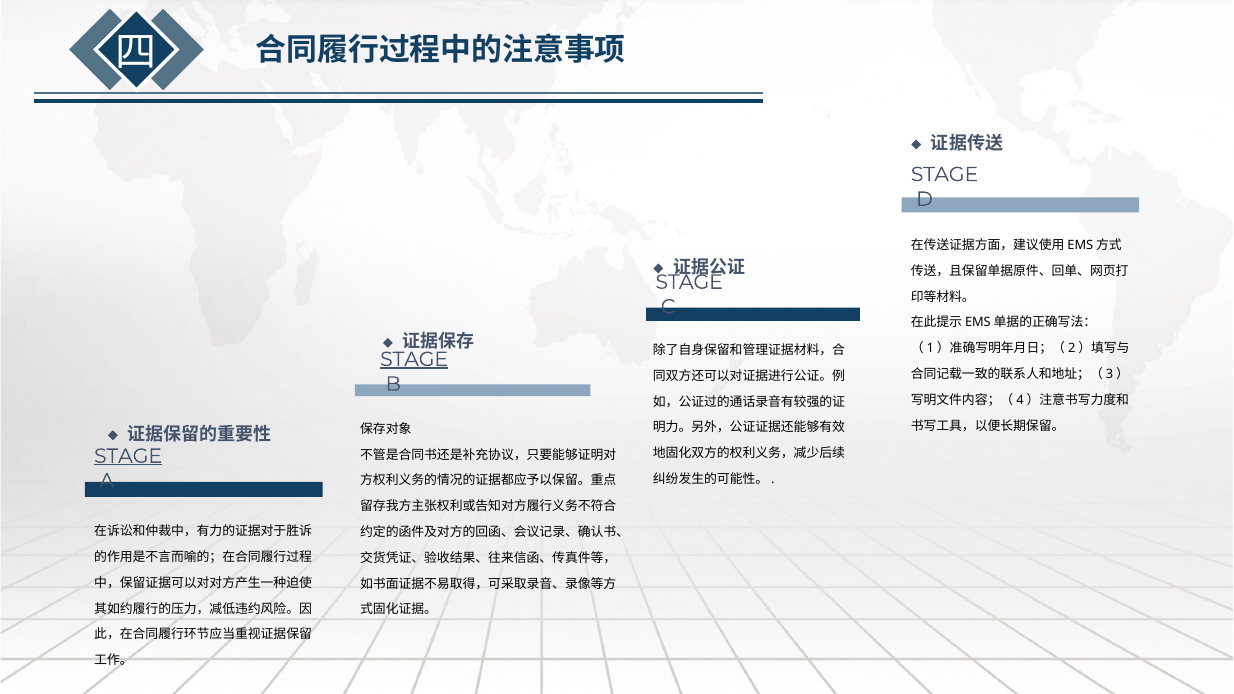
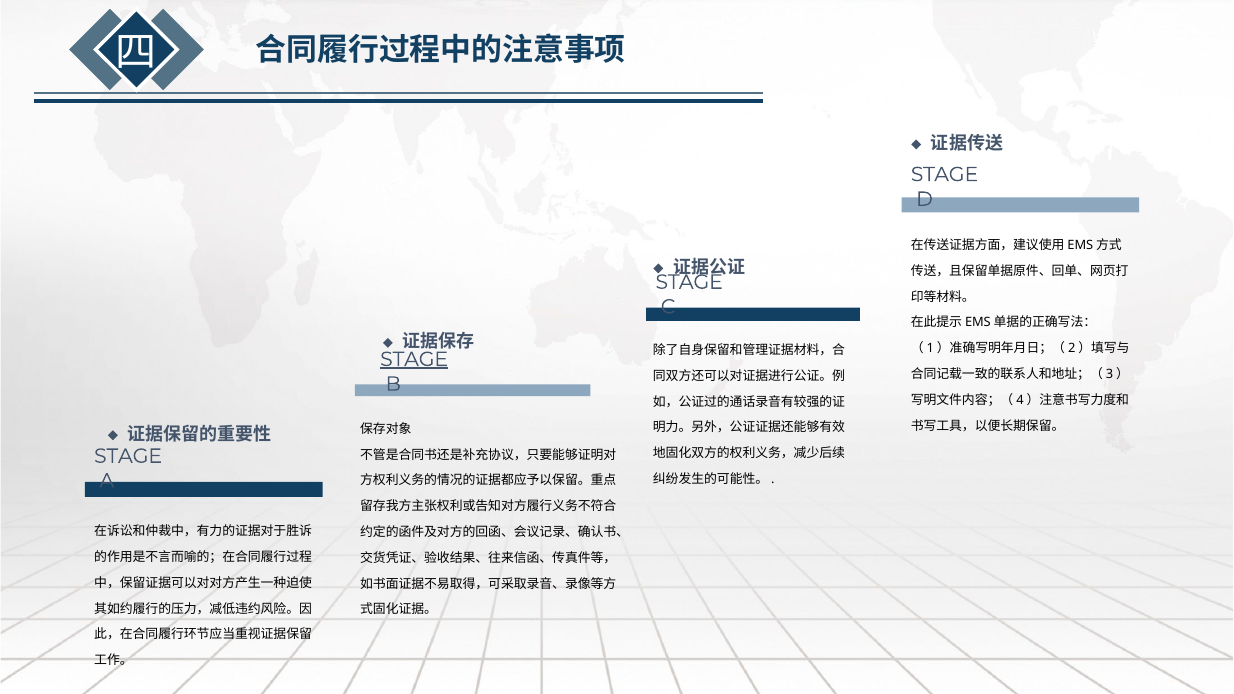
STAGE at (128, 456) underline: present -> none
